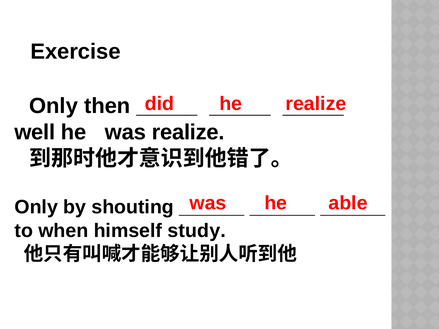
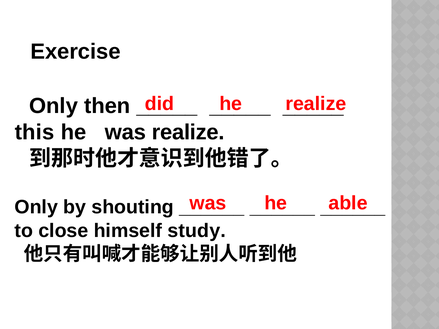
well: well -> this
when: when -> close
